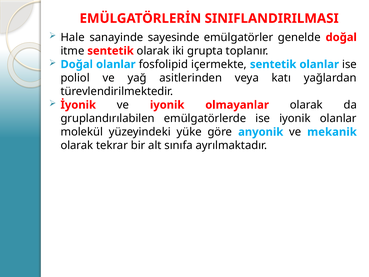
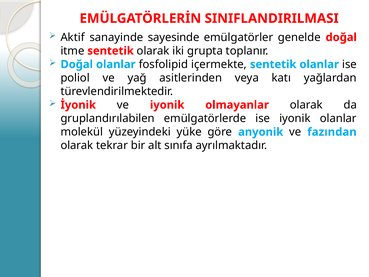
Hale: Hale -> Aktif
mekanik: mekanik -> fazından
